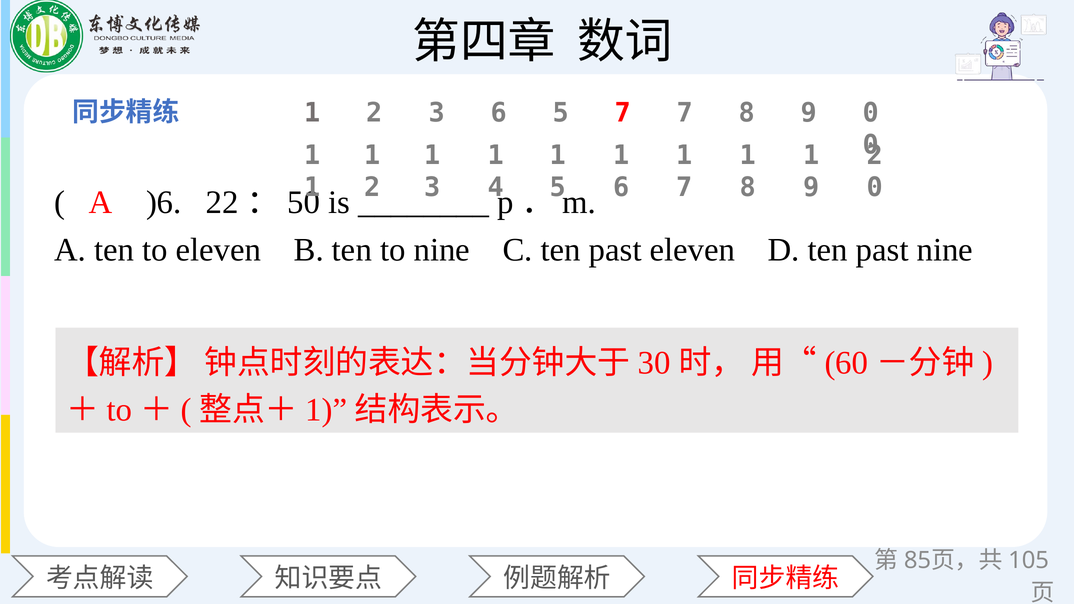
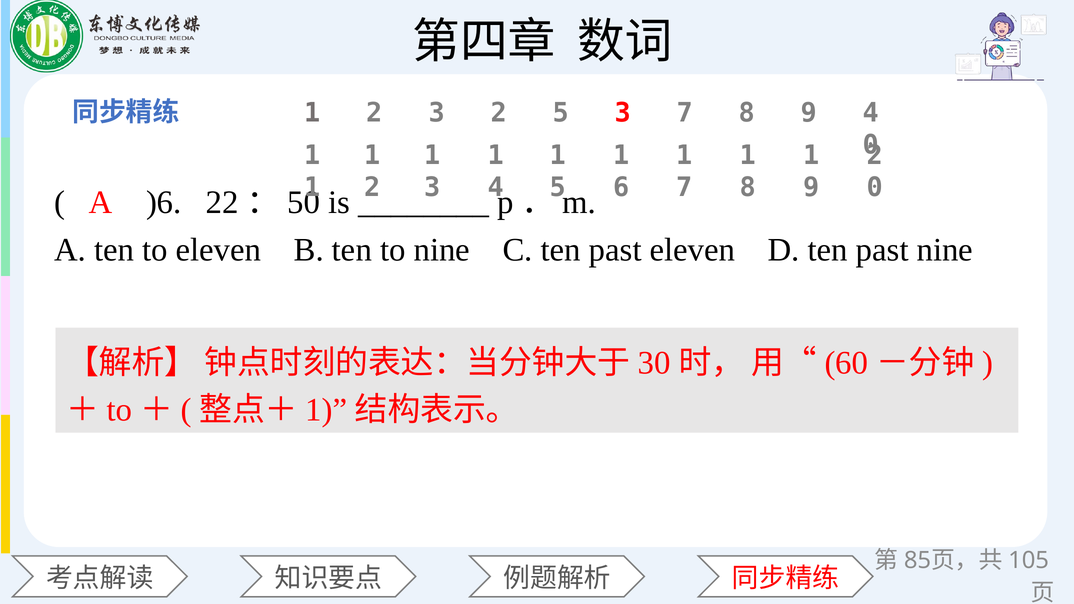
3 6: 6 -> 2
5 7: 7 -> 3
9 0: 0 -> 4
